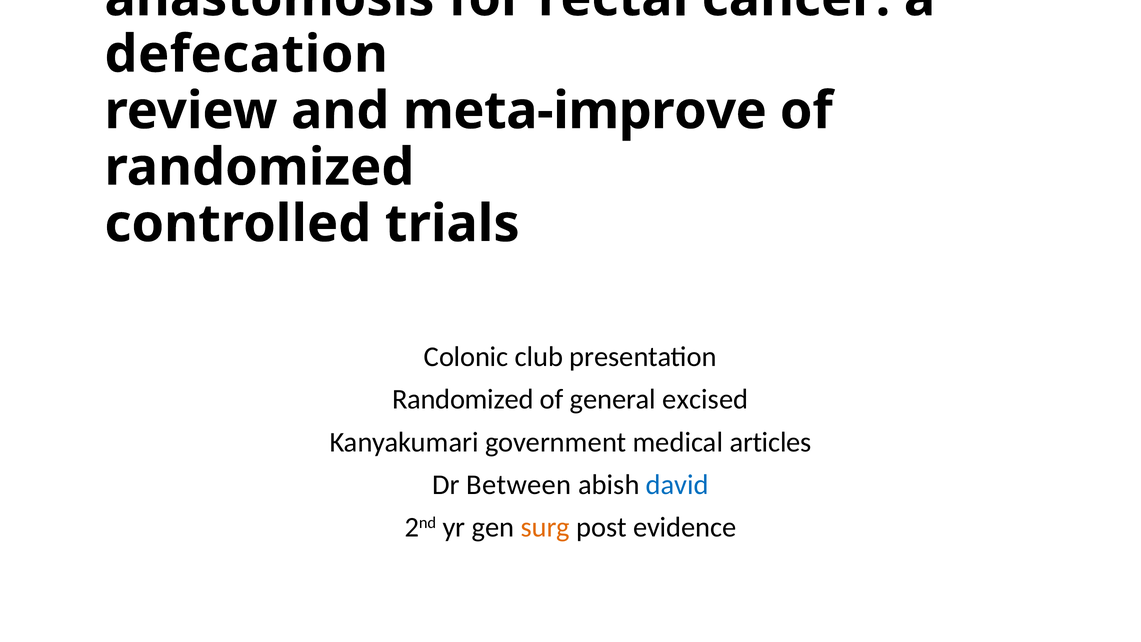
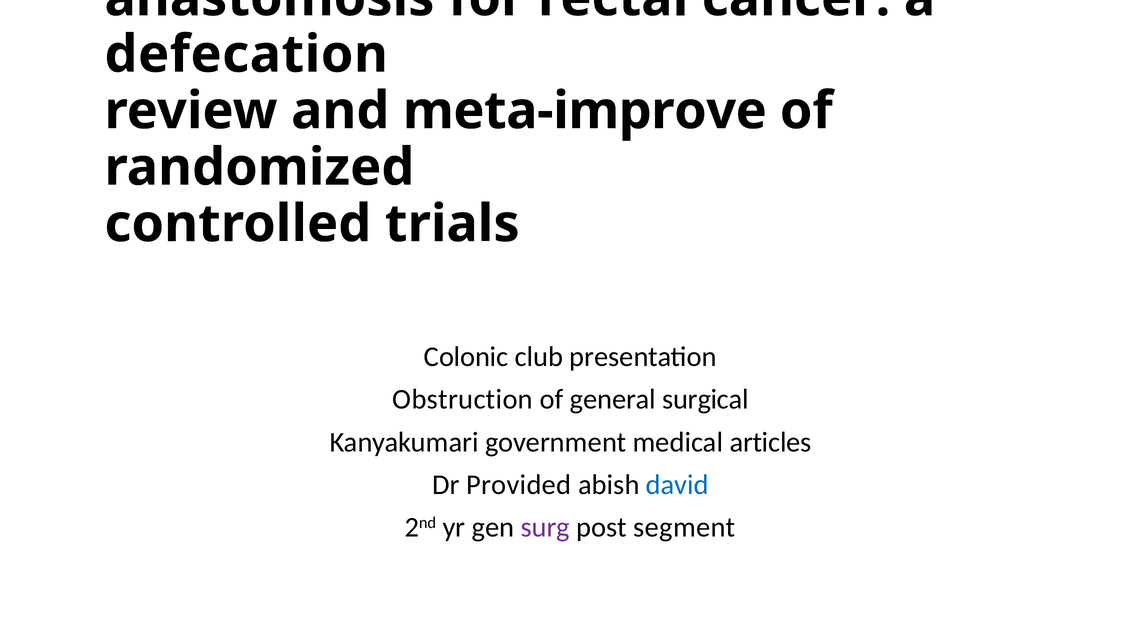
Randomized at (463, 399): Randomized -> Obstruction
excised: excised -> surgical
Between: Between -> Provided
surg colour: orange -> purple
evidence: evidence -> segment
